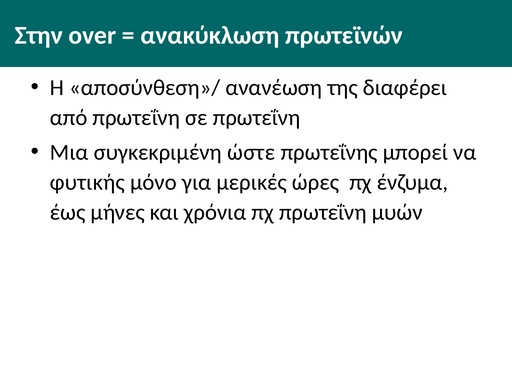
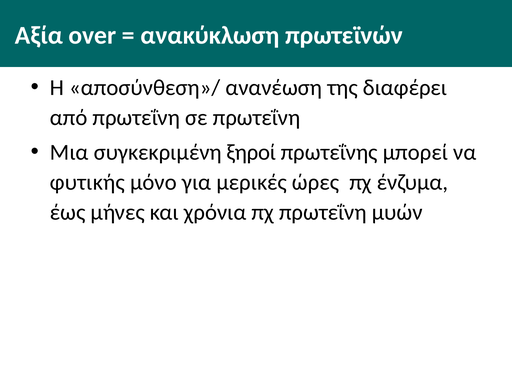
Στην: Στην -> Αξία
ώστε: ώστε -> ξηροί
